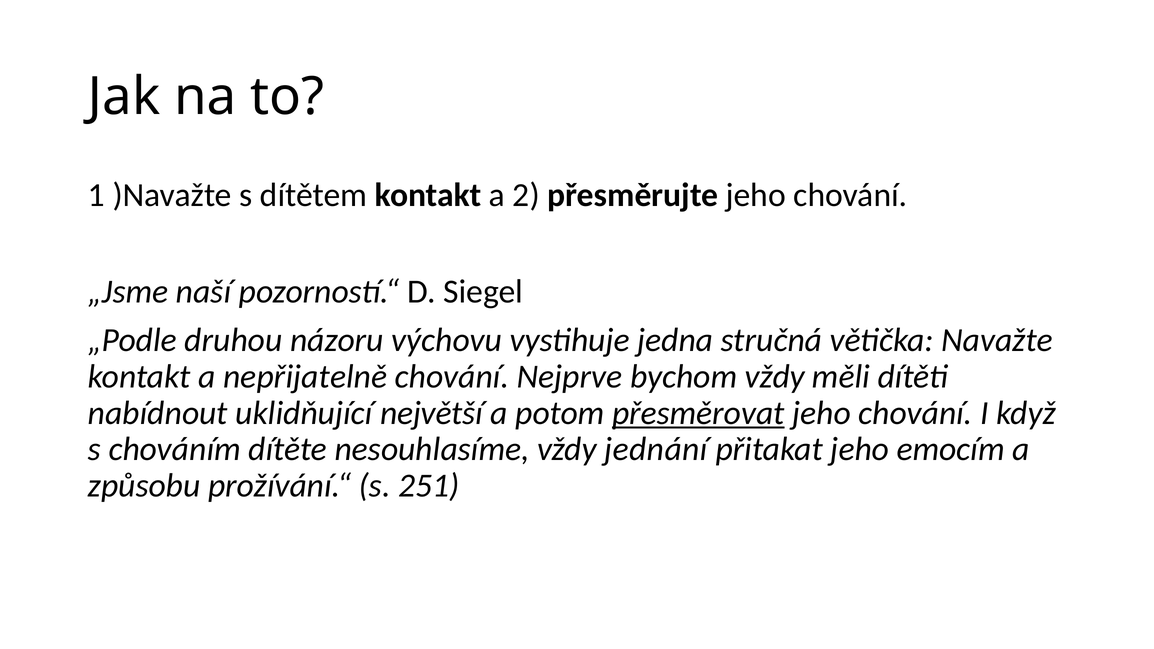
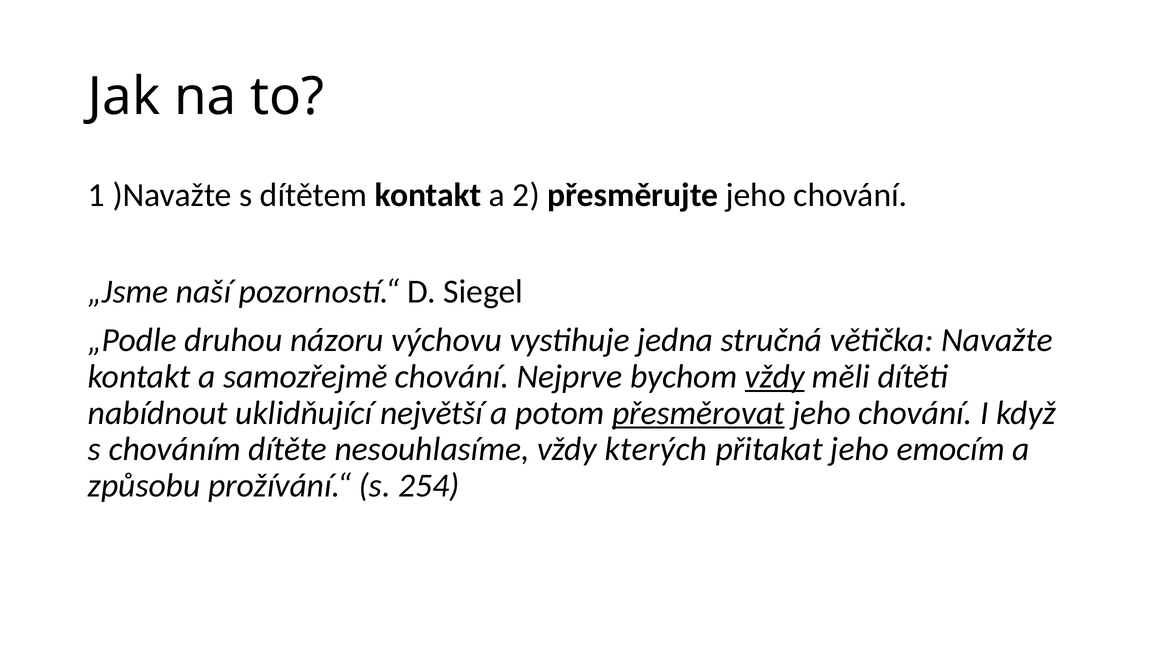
nepřijatelně: nepřijatelně -> samozřejmě
vždy at (775, 377) underline: none -> present
jednání: jednání -> kterých
251: 251 -> 254
